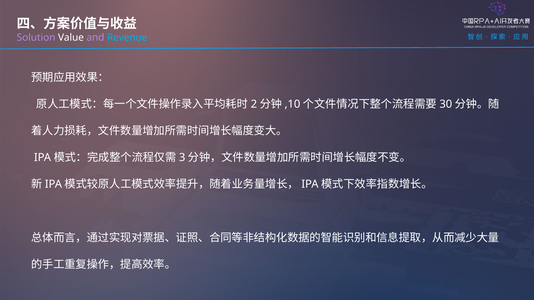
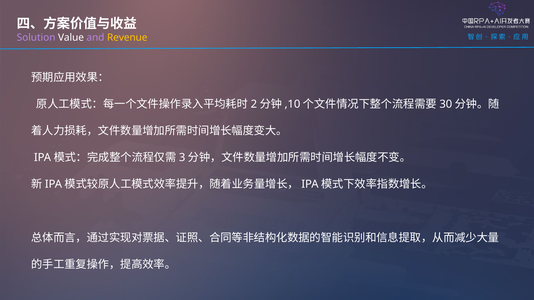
Revenue colour: light blue -> yellow
